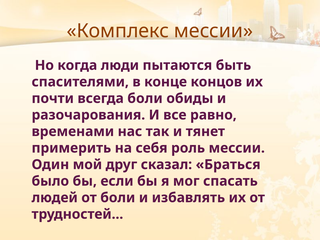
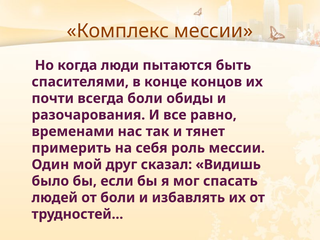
Браться: Браться -> Видишь
